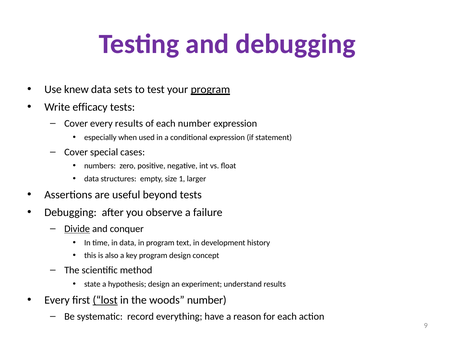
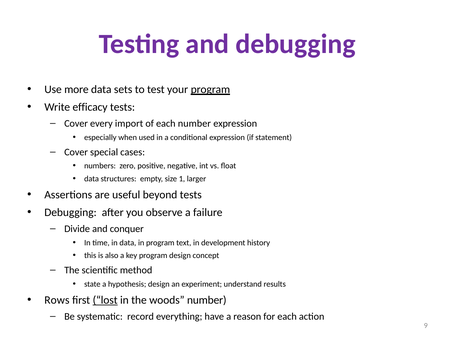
knew: knew -> more
every results: results -> import
Divide underline: present -> none
Every at (57, 300): Every -> Rows
